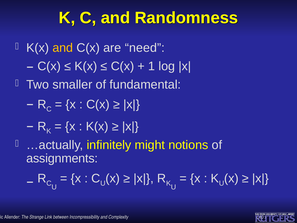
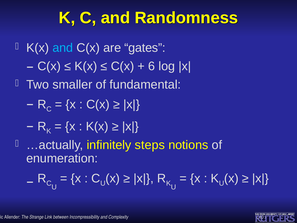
and at (63, 48) colour: yellow -> light blue
need: need -> gates
1: 1 -> 6
might: might -> steps
assignments: assignments -> enumeration
